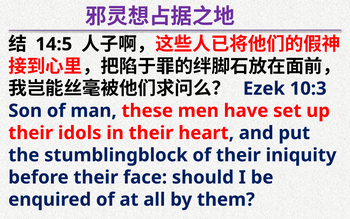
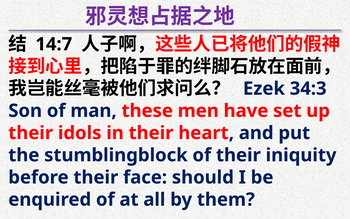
14:5: 14:5 -> 14:7
10:3: 10:3 -> 34:3
